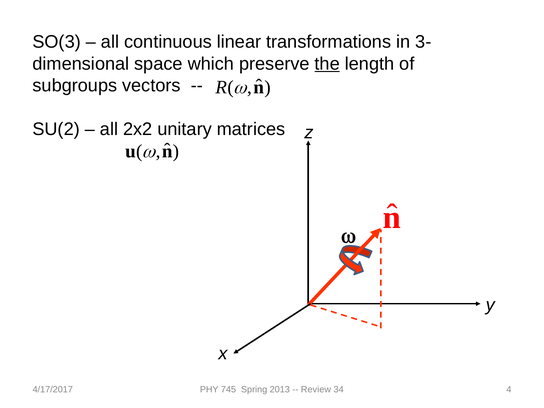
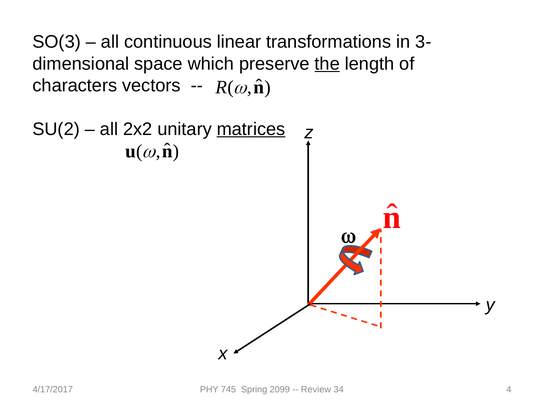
subgroups: subgroups -> characters
matrices underline: none -> present
2013: 2013 -> 2099
